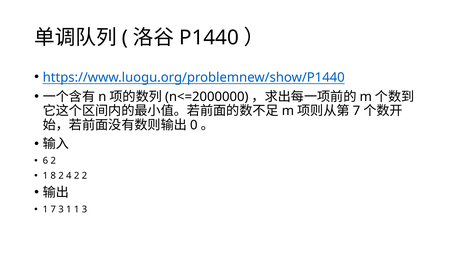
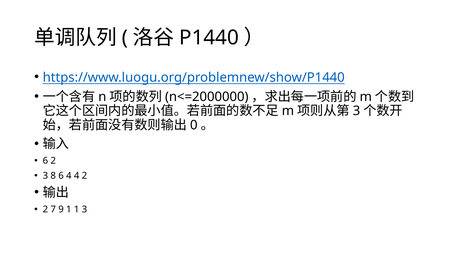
7 at (356, 111): 7 -> 3
1 at (45, 176): 1 -> 3
8 2: 2 -> 6
4 2: 2 -> 4
1 at (45, 209): 1 -> 2
7 3: 3 -> 9
